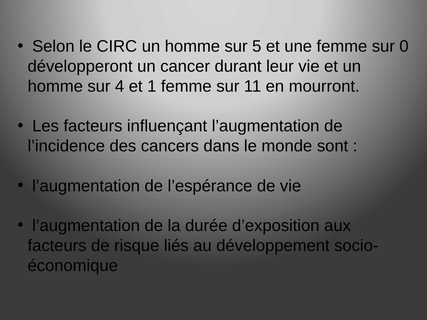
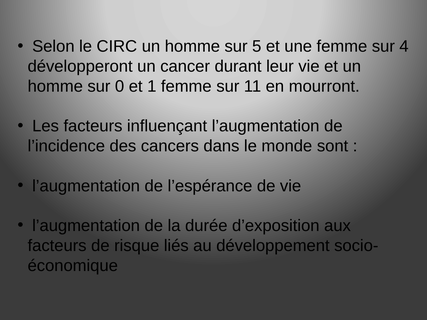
0: 0 -> 4
4: 4 -> 0
